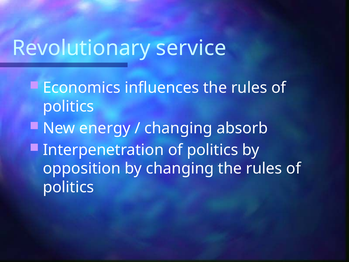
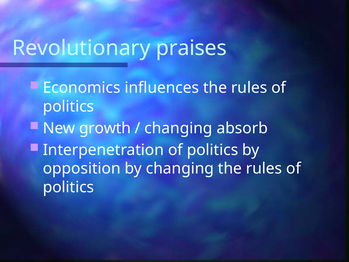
service: service -> praises
energy: energy -> growth
